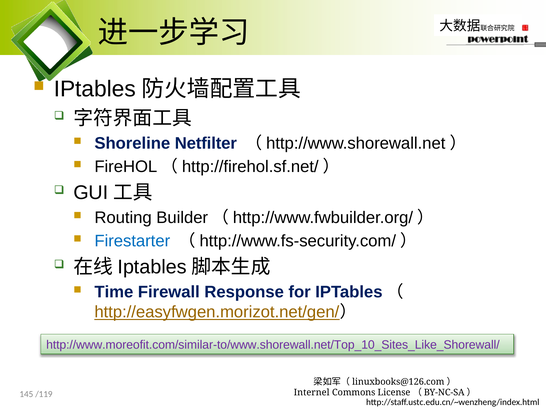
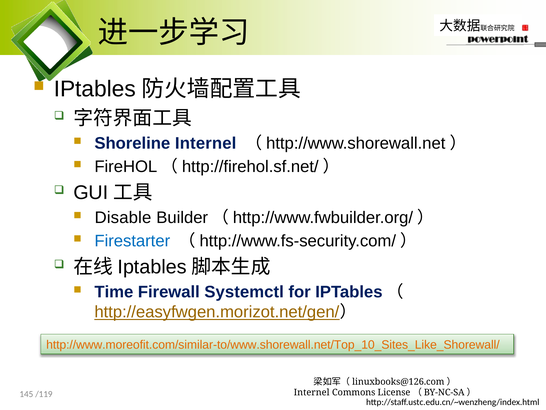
Shoreline Netfilter: Netfilter -> Internel
Routing: Routing -> Disable
Response: Response -> Systemctl
http://www.moreofit.com/similar-to/www.shorewall.net/Top_10_Sites_Like_Shorewall/ colour: purple -> orange
